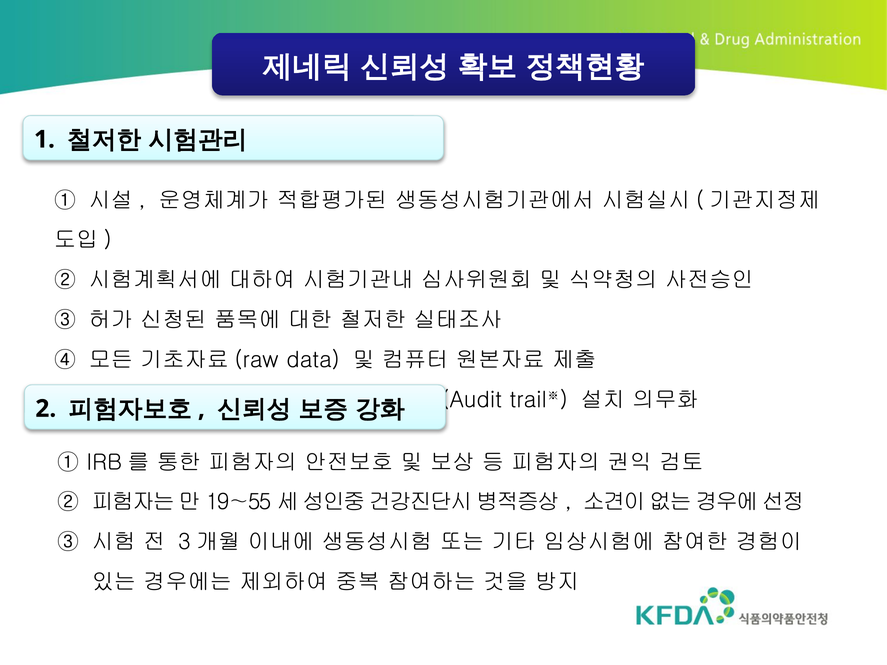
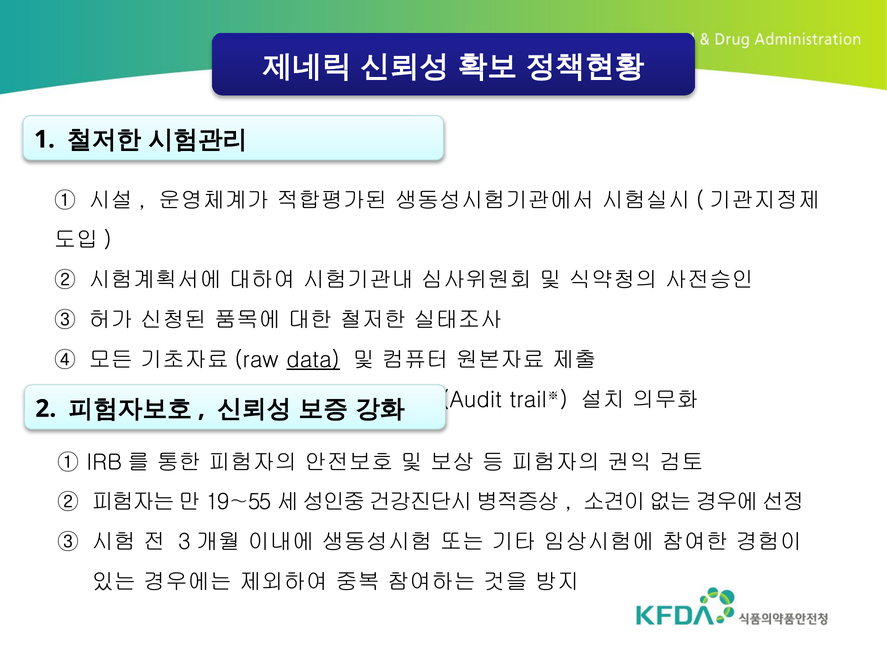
data underline: none -> present
